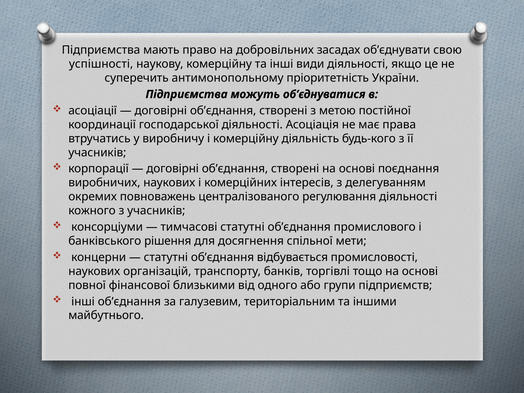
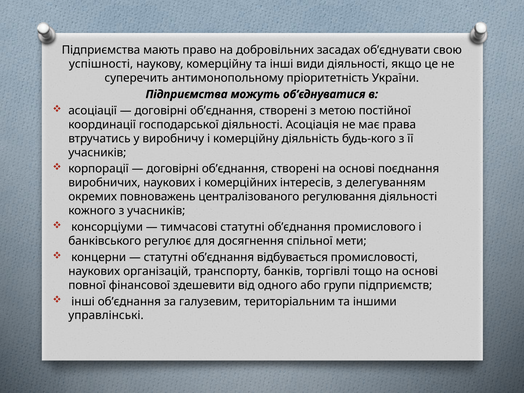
рішення: рішення -> регулює
близькими: близькими -> здешевити
майбутнього: майбутнього -> управлінські
